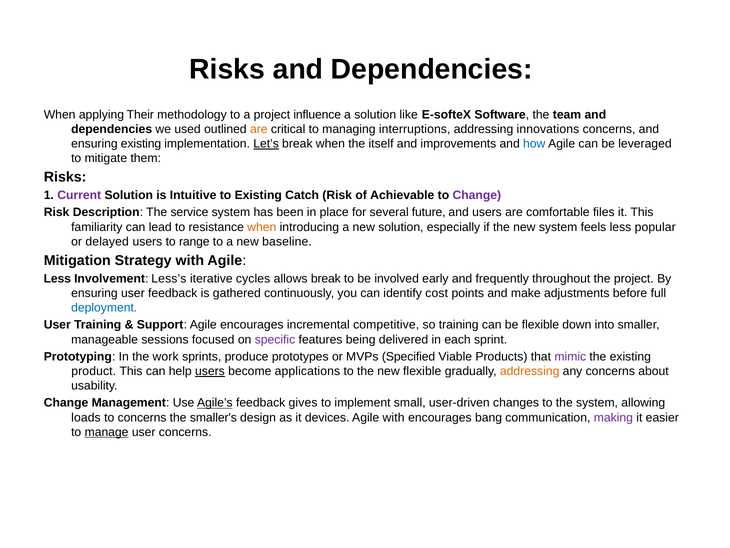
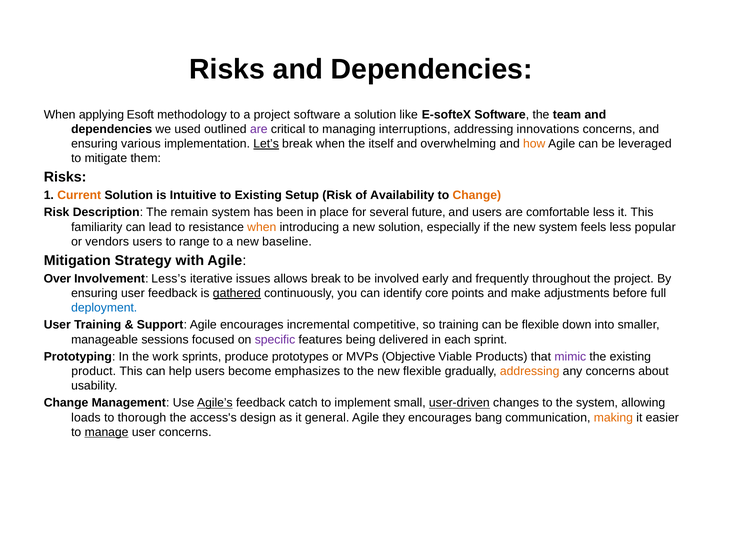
Their: Their -> Esoft
project influence: influence -> software
are at (259, 129) colour: orange -> purple
ensuring existing: existing -> various
improvements: improvements -> overwhelming
how colour: blue -> orange
Current colour: purple -> orange
Catch: Catch -> Setup
Achievable: Achievable -> Availability
Change at (477, 195) colour: purple -> orange
service: service -> remain
comfortable files: files -> less
delayed: delayed -> vendors
Less at (57, 278): Less -> Over
cycles: cycles -> issues
gathered underline: none -> present
cost: cost -> core
Specified: Specified -> Objective
users at (210, 371) underline: present -> none
applications: applications -> emphasizes
gives: gives -> catch
user-driven underline: none -> present
to concerns: concerns -> thorough
smaller's: smaller's -> access's
devices: devices -> general
Agile with: with -> they
making colour: purple -> orange
